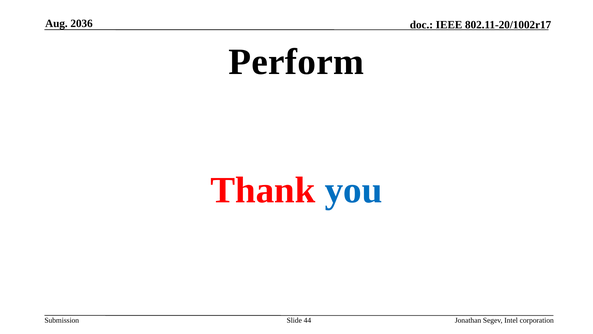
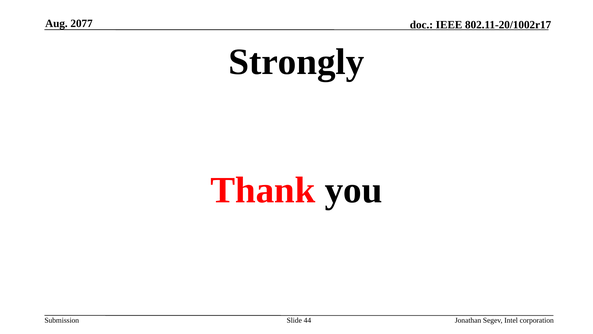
2036: 2036 -> 2077
Perform: Perform -> Strongly
you colour: blue -> black
